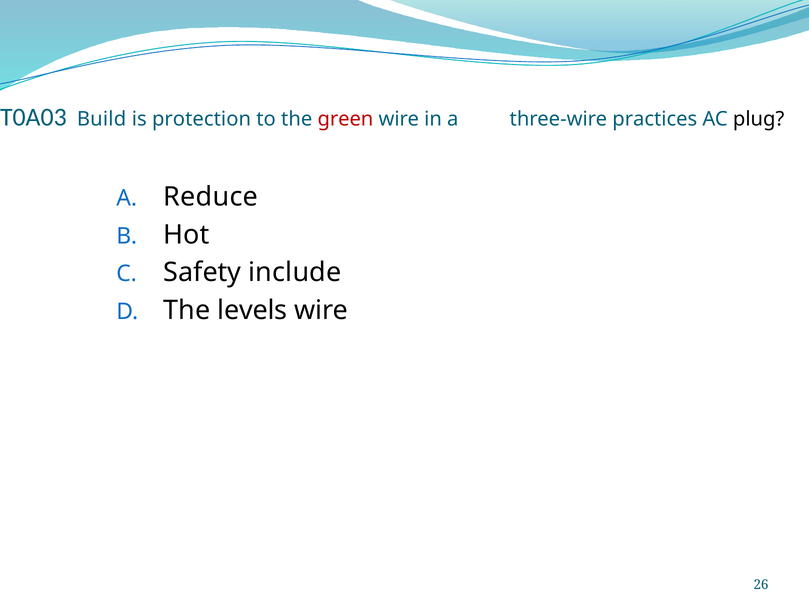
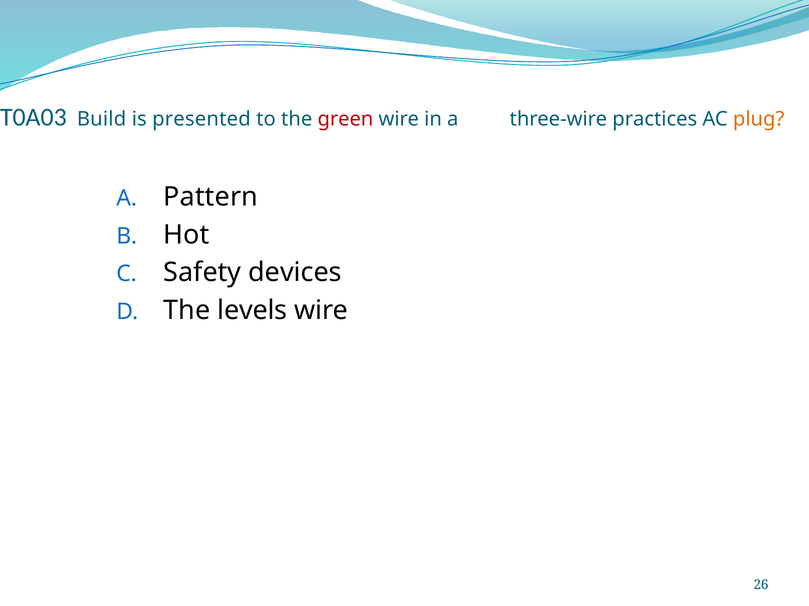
protection: protection -> presented
plug colour: black -> orange
Reduce: Reduce -> Pattern
include: include -> devices
